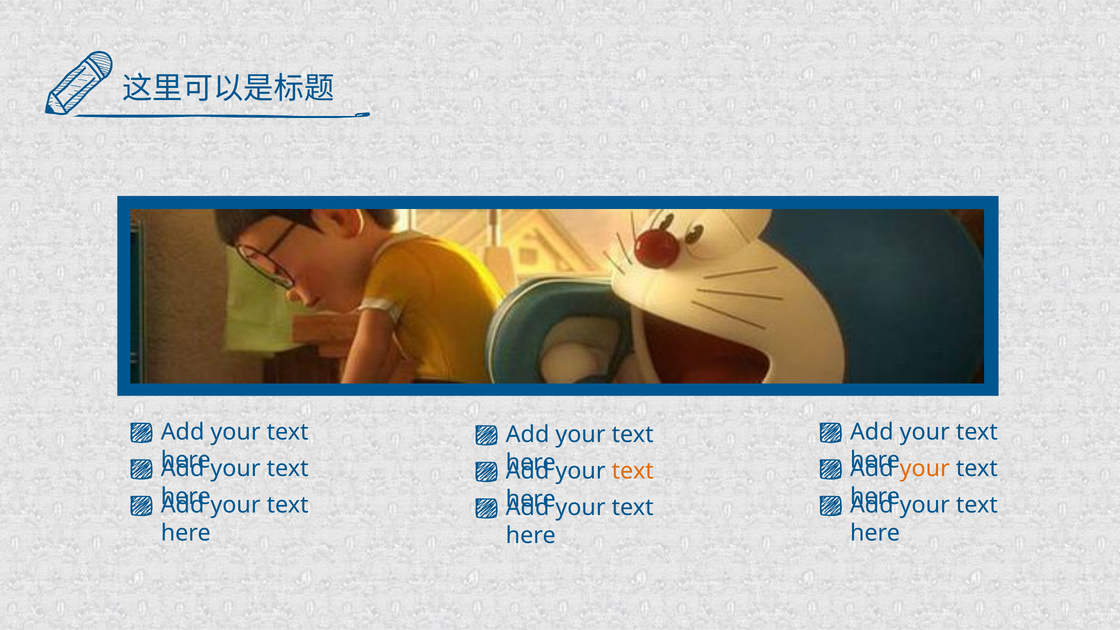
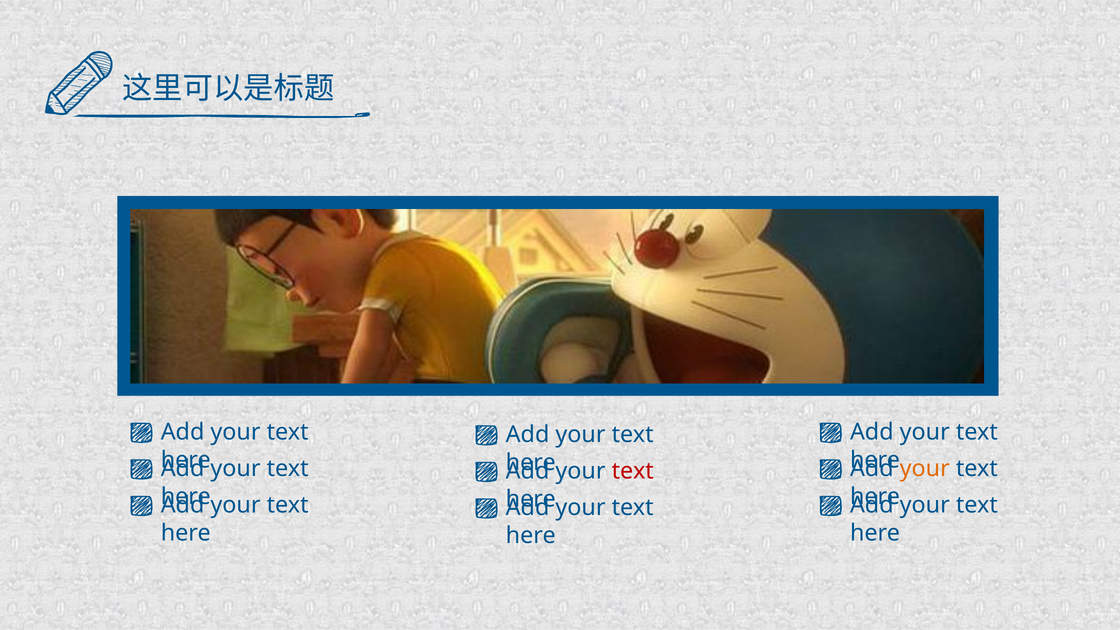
text at (633, 471) colour: orange -> red
